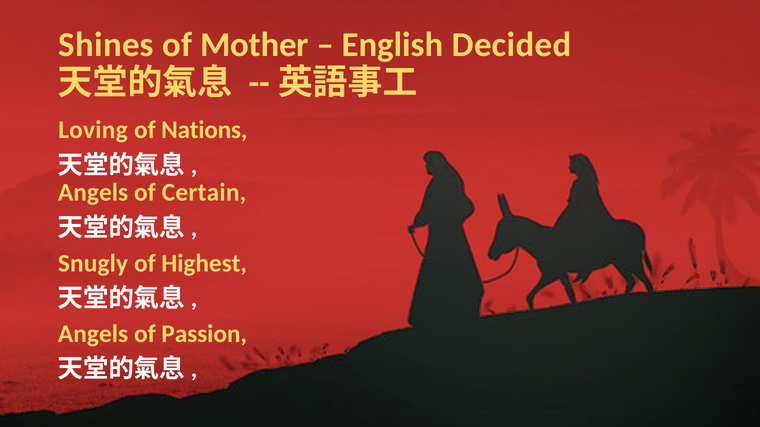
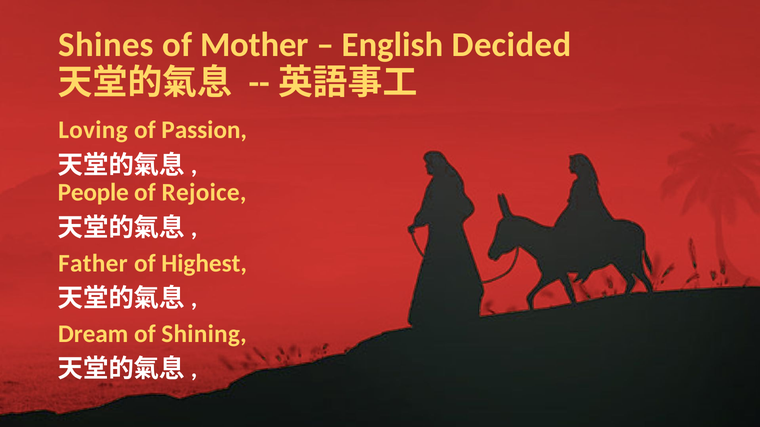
Nations: Nations -> Passion
Angels at (93, 193): Angels -> People
Certain: Certain -> Rejoice
Snugly: Snugly -> Father
Angels at (93, 334): Angels -> Dream
Passion: Passion -> Shining
